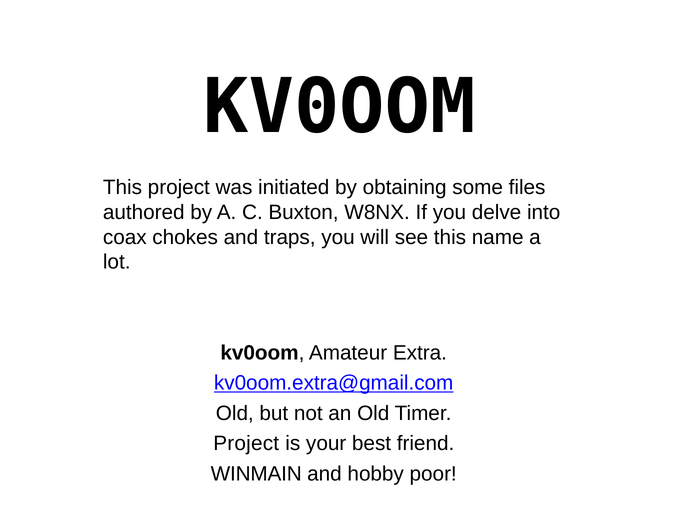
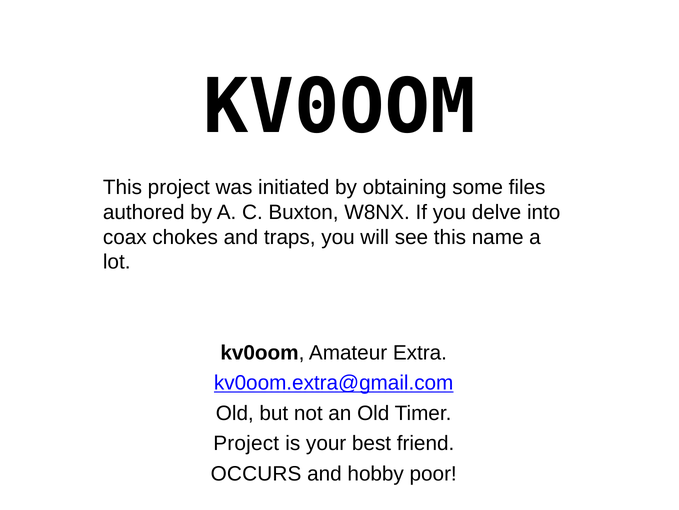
WINMAIN: WINMAIN -> OCCURS
